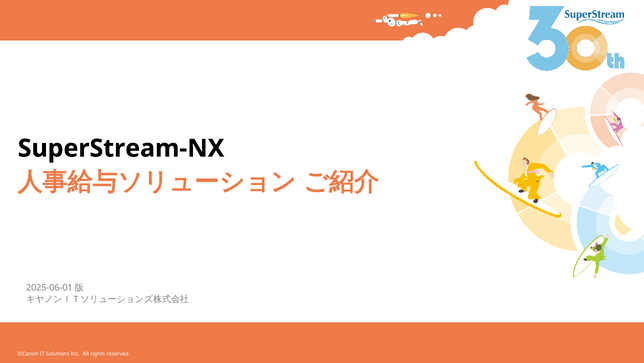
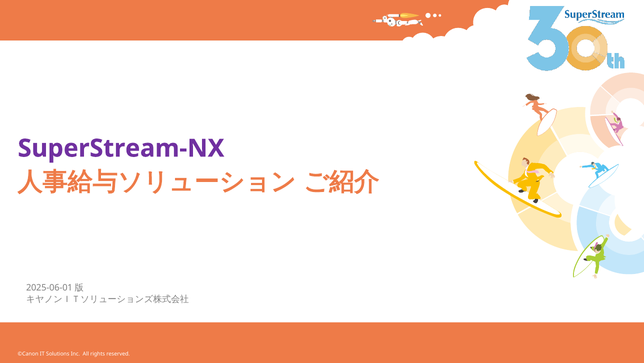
SuperStream-NX colour: black -> purple
